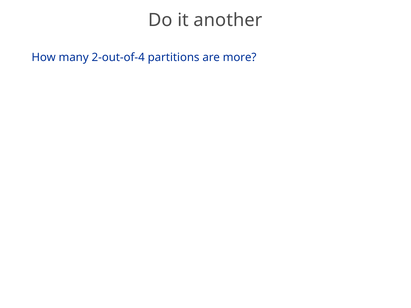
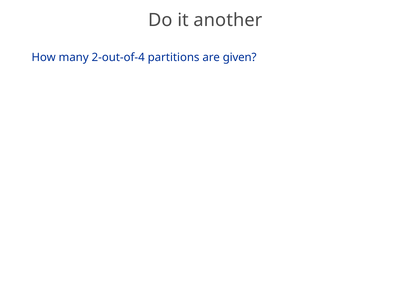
more: more -> given
